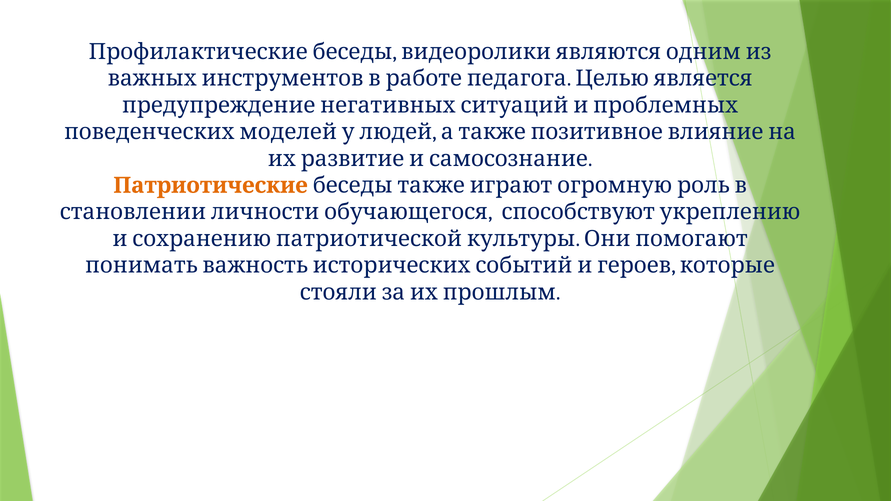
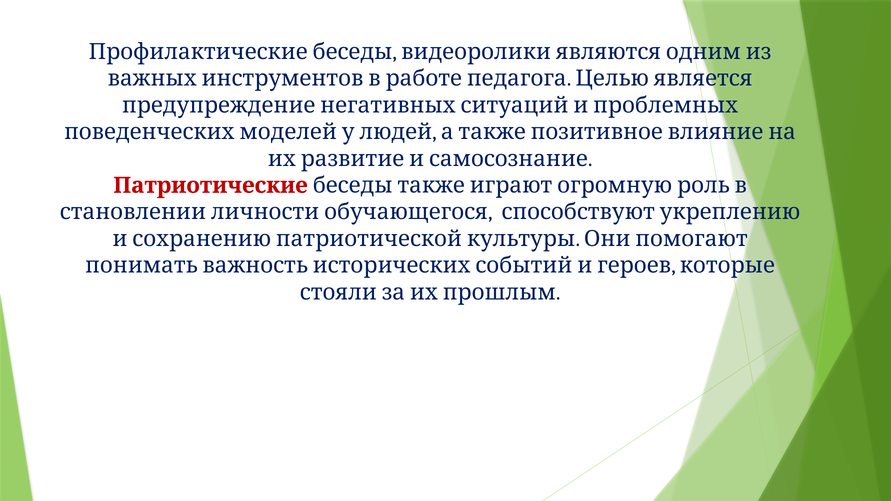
Патриотические colour: orange -> red
